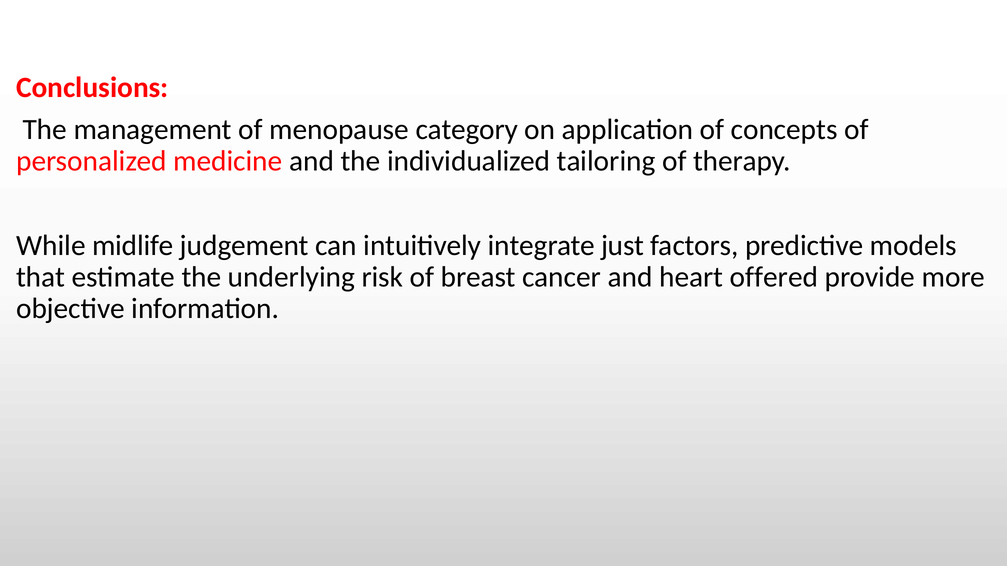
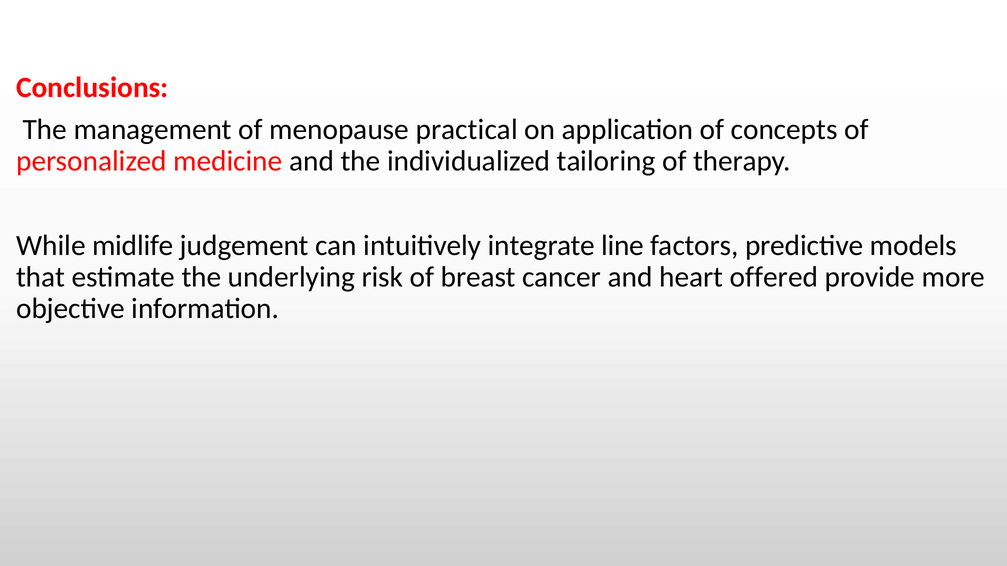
category: category -> practical
just: just -> line
